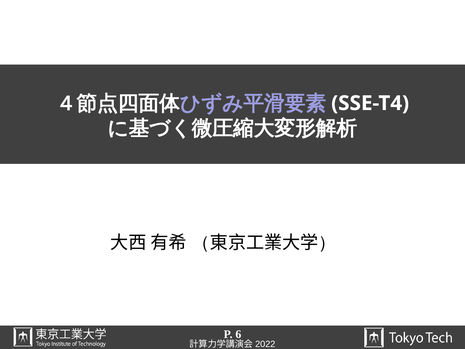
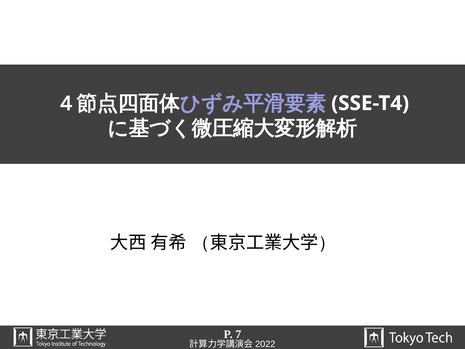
6: 6 -> 7
